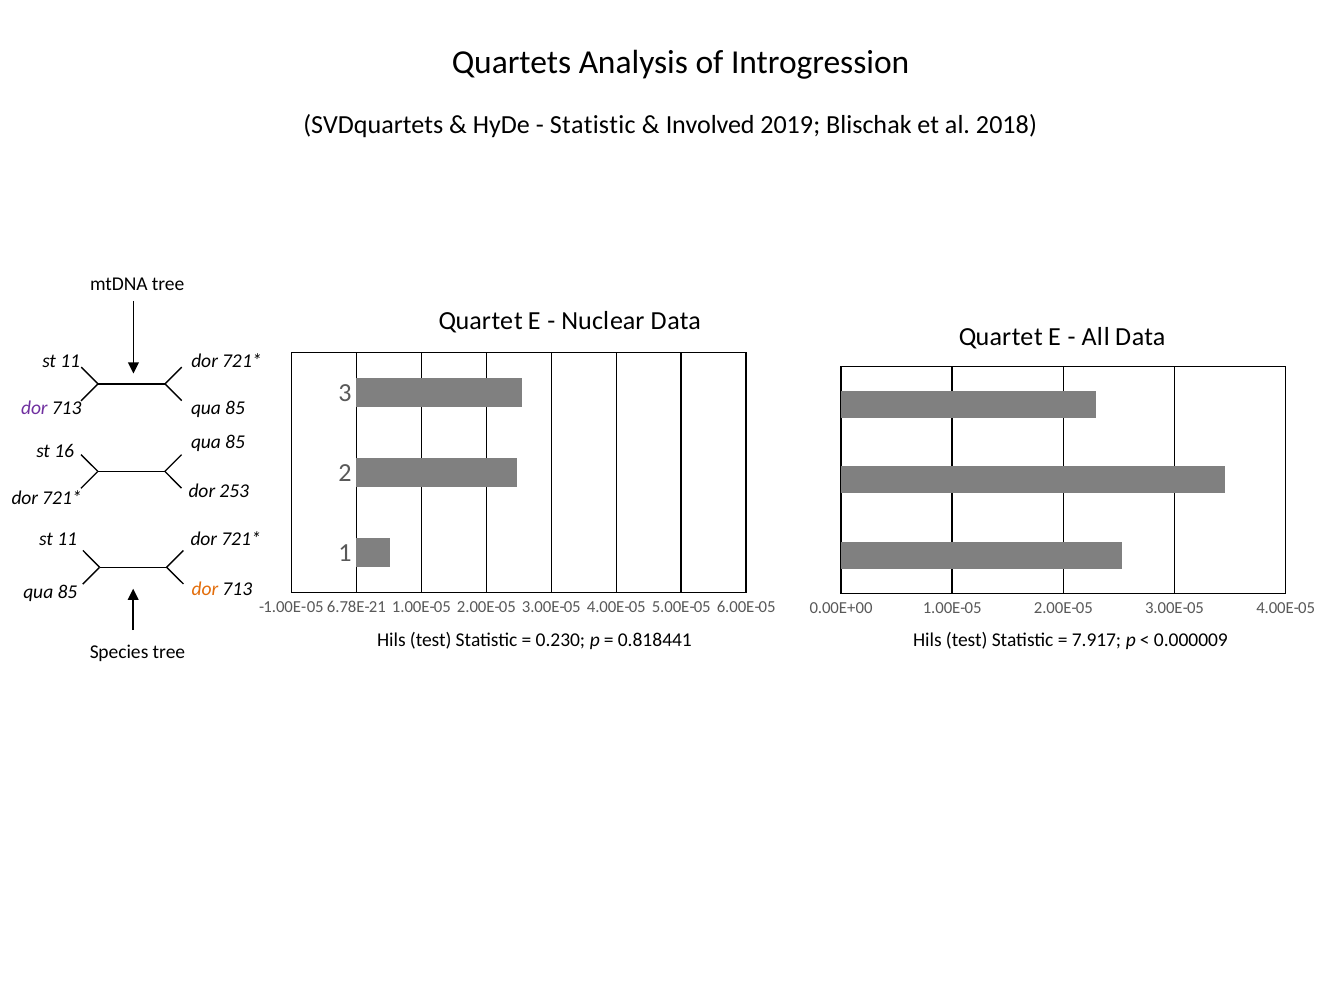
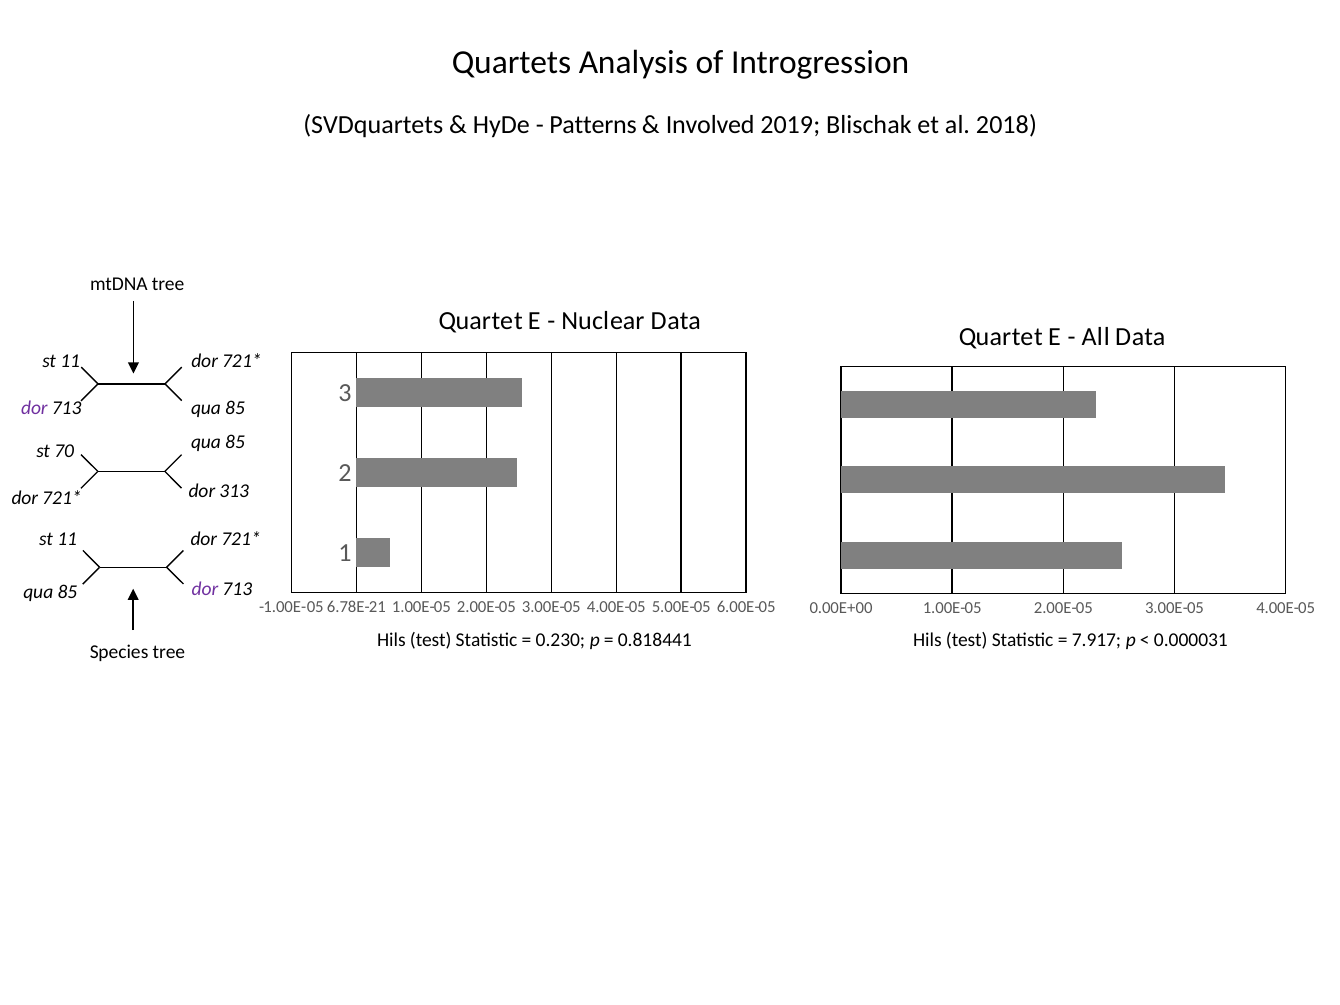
Statistic at (593, 125): Statistic -> Patterns
16: 16 -> 70
253: 253 -> 313
dor at (205, 589) colour: orange -> purple
0.000009: 0.000009 -> 0.000031
